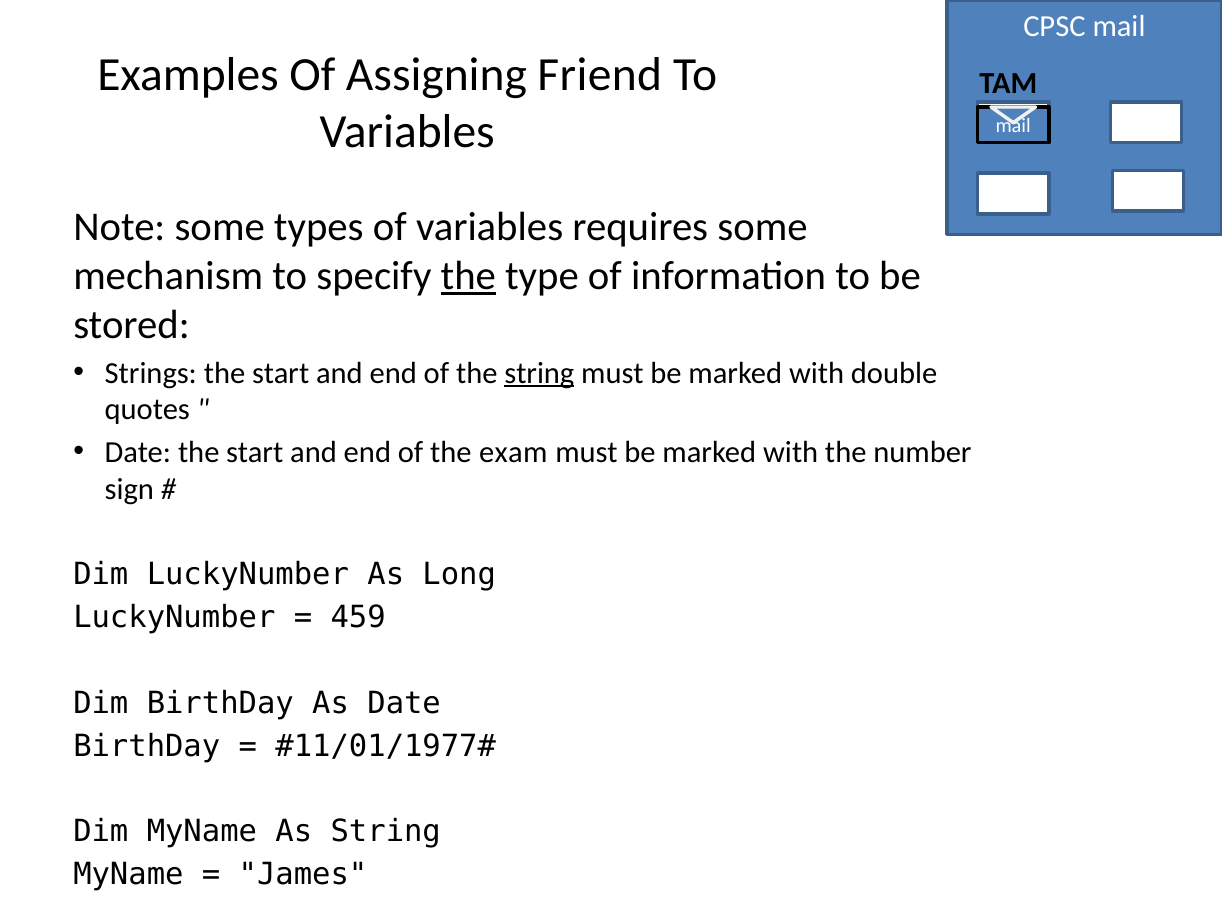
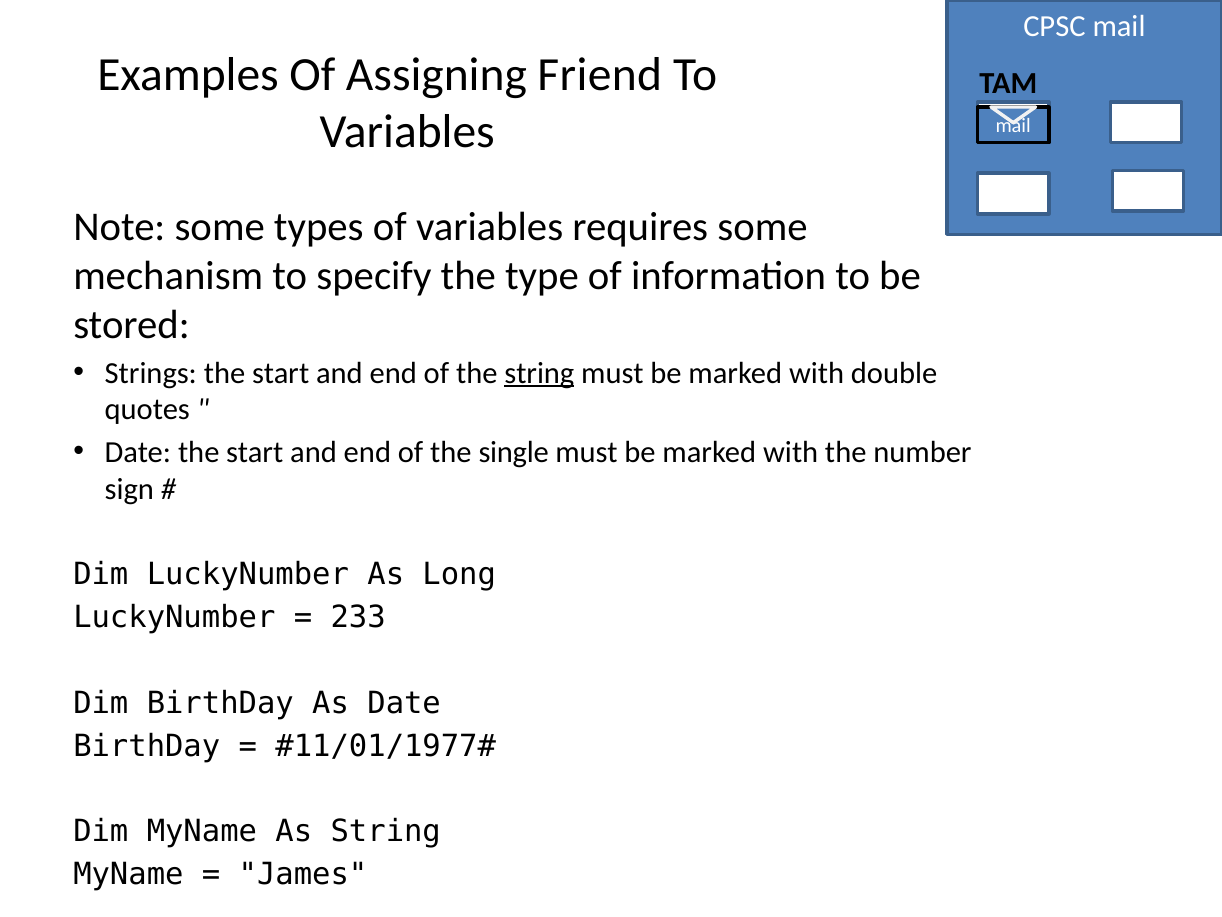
the at (468, 276) underline: present -> none
exam: exam -> single
459: 459 -> 233
